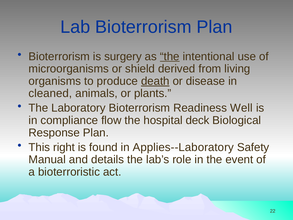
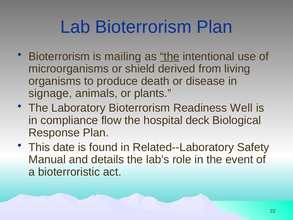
surgery: surgery -> mailing
death underline: present -> none
cleaned: cleaned -> signage
right: right -> date
Applies--Laboratory: Applies--Laboratory -> Related--Laboratory
